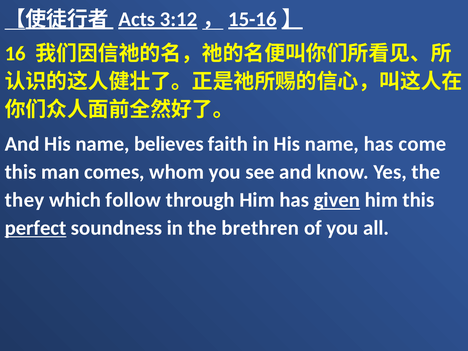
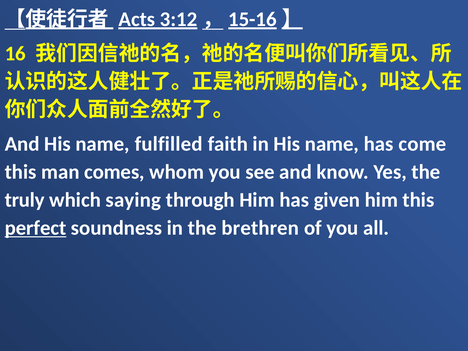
believes: believes -> fulfilled
they: they -> truly
follow: follow -> saying
given underline: present -> none
